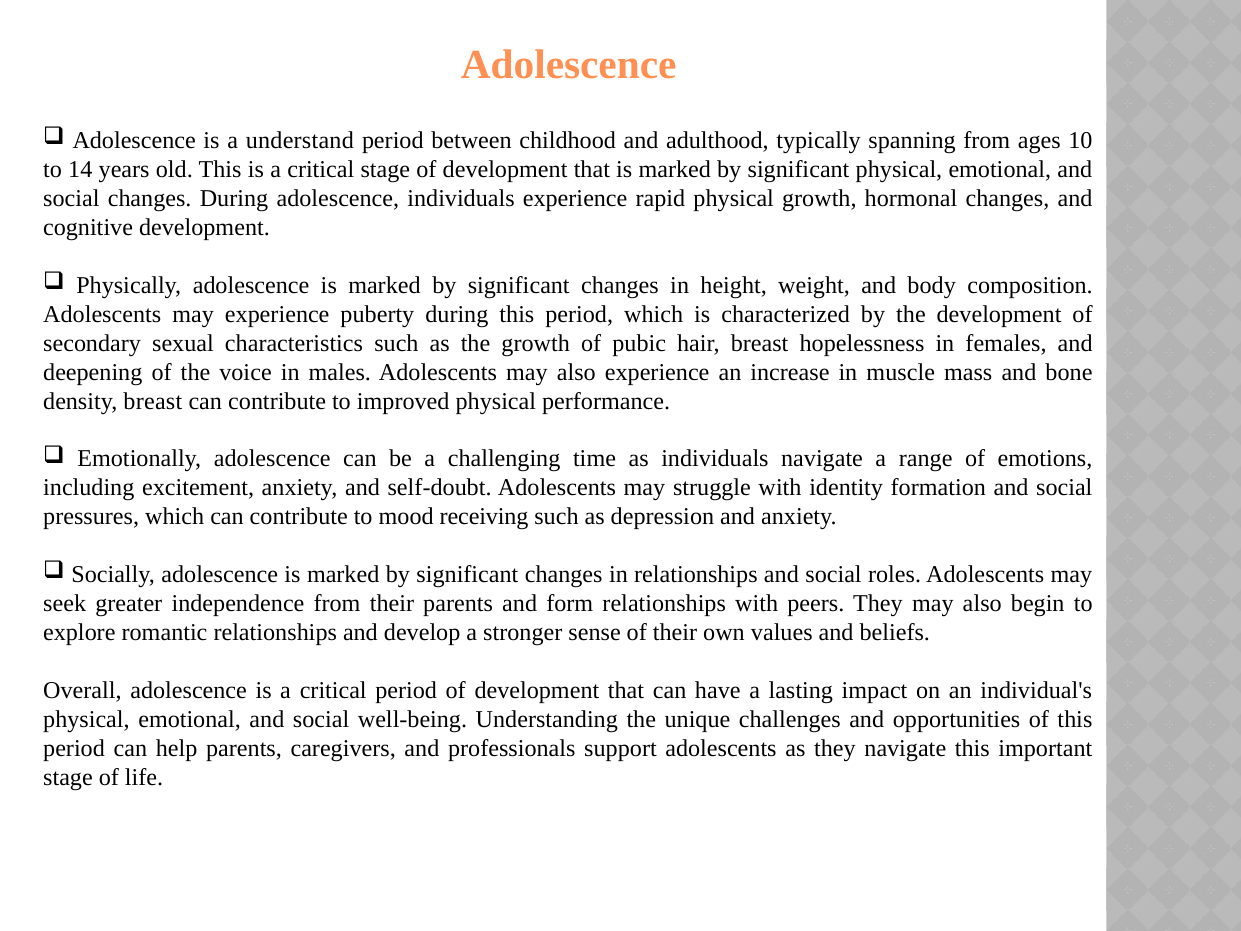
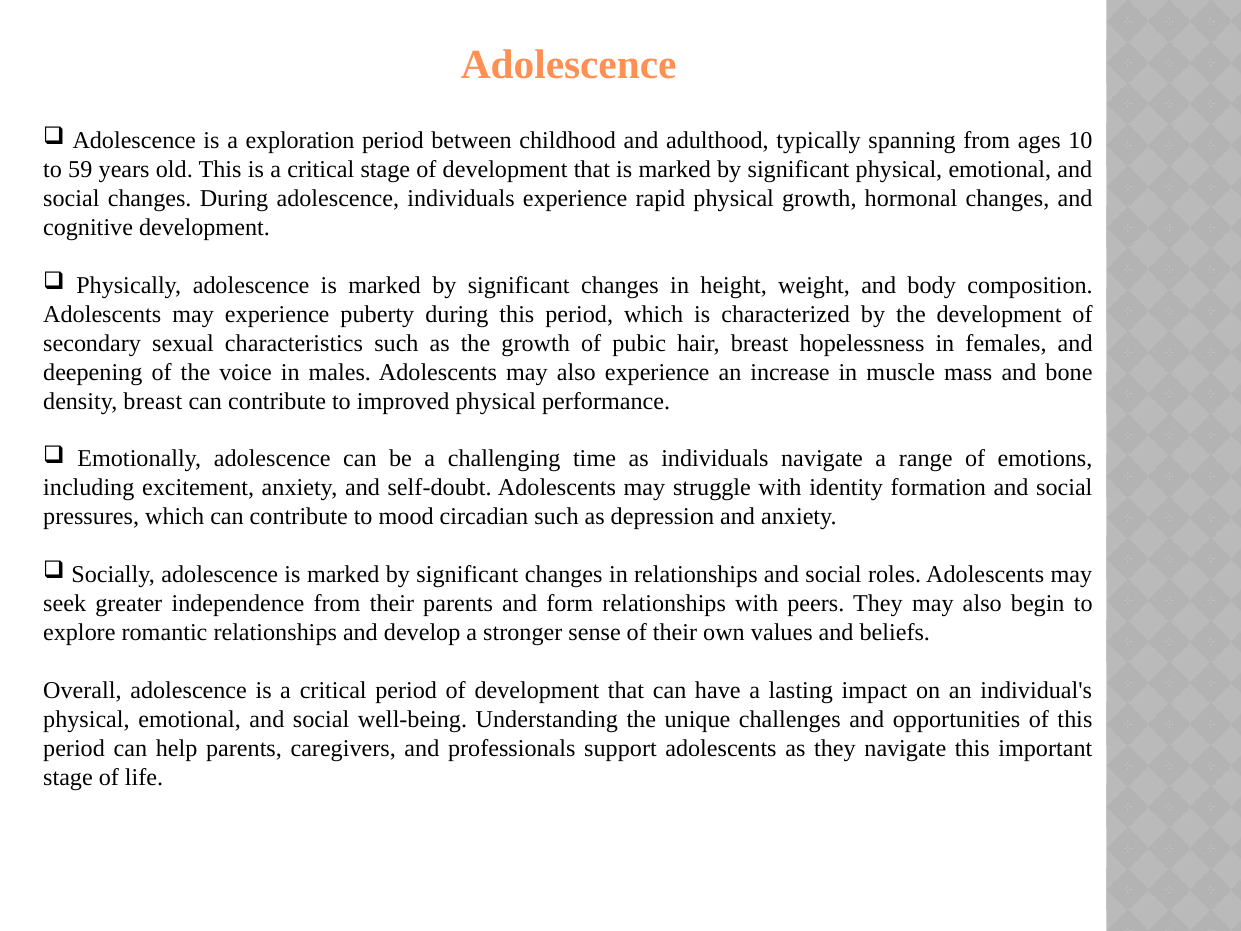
understand: understand -> exploration
14: 14 -> 59
receiving: receiving -> circadian
